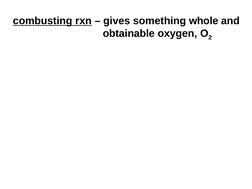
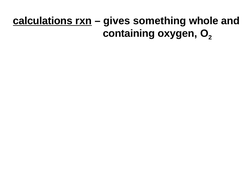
combusting: combusting -> calculations
obtainable: obtainable -> containing
